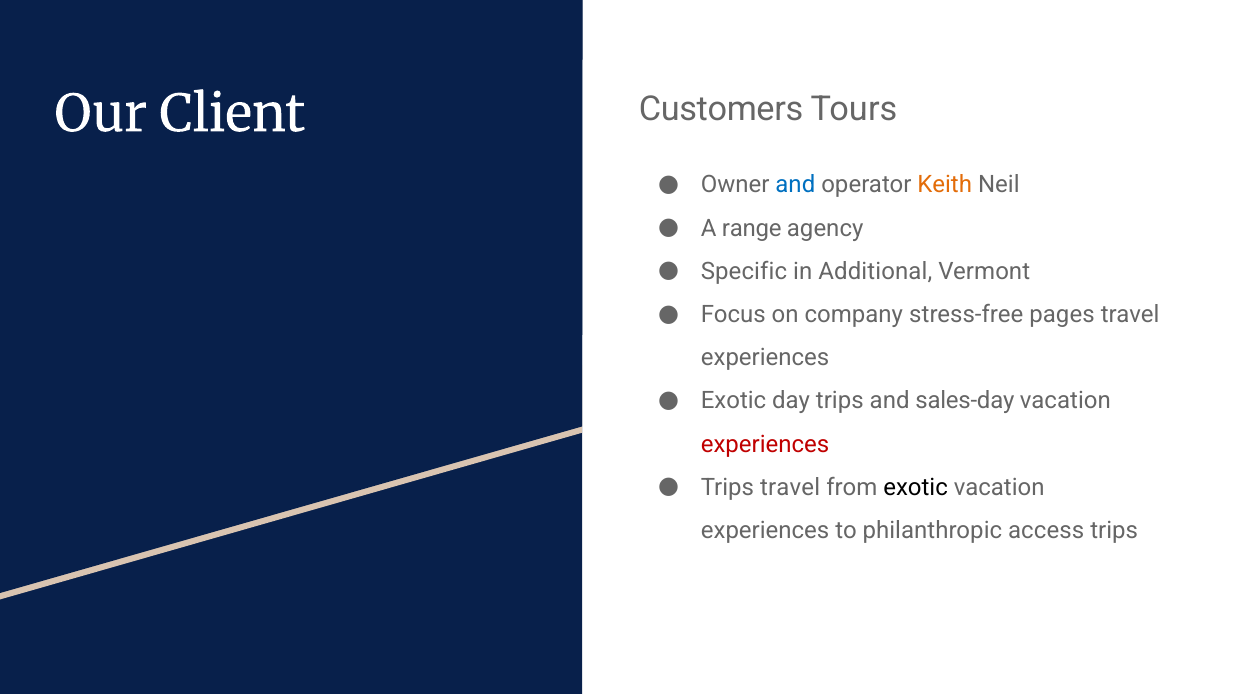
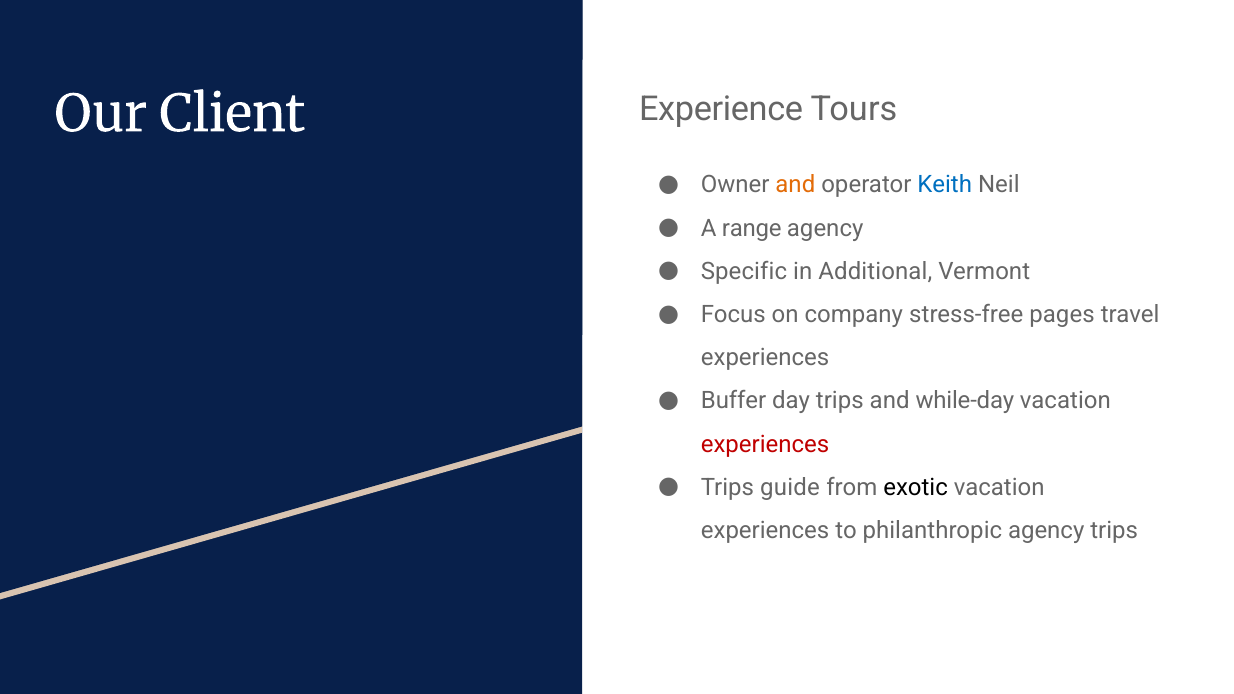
Customers: Customers -> Experience
and at (795, 185) colour: blue -> orange
Keith colour: orange -> blue
Exotic at (734, 401): Exotic -> Buffer
sales-day: sales-day -> while-day
Trips travel: travel -> guide
philanthropic access: access -> agency
